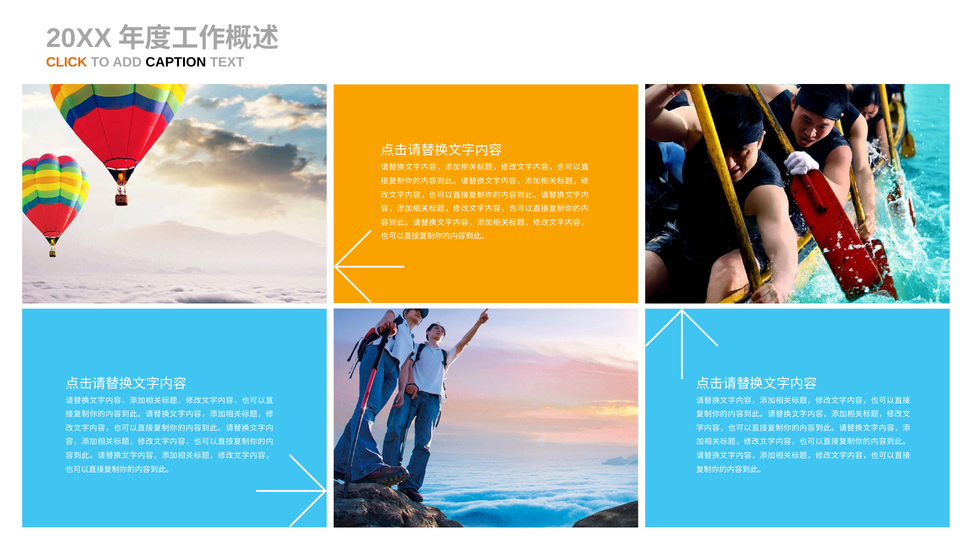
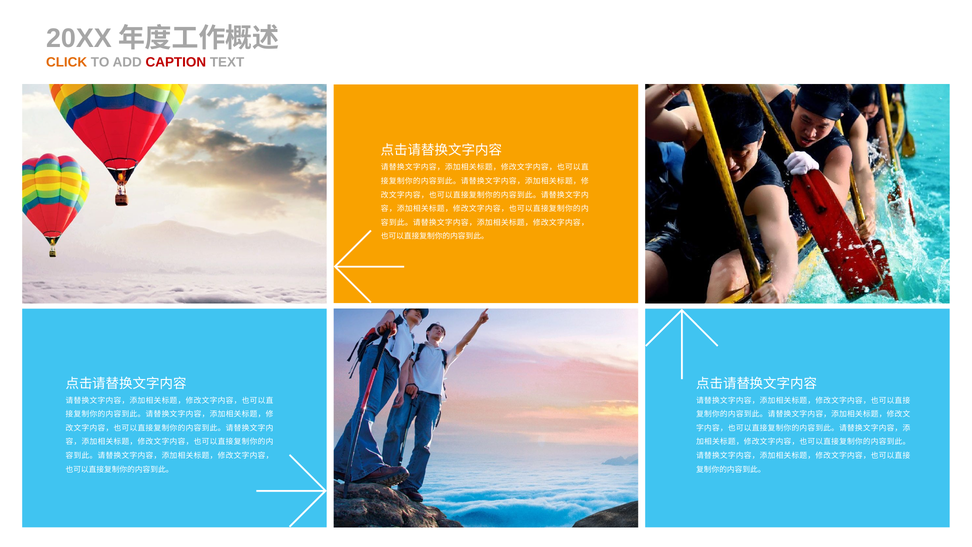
CAPTION colour: black -> red
